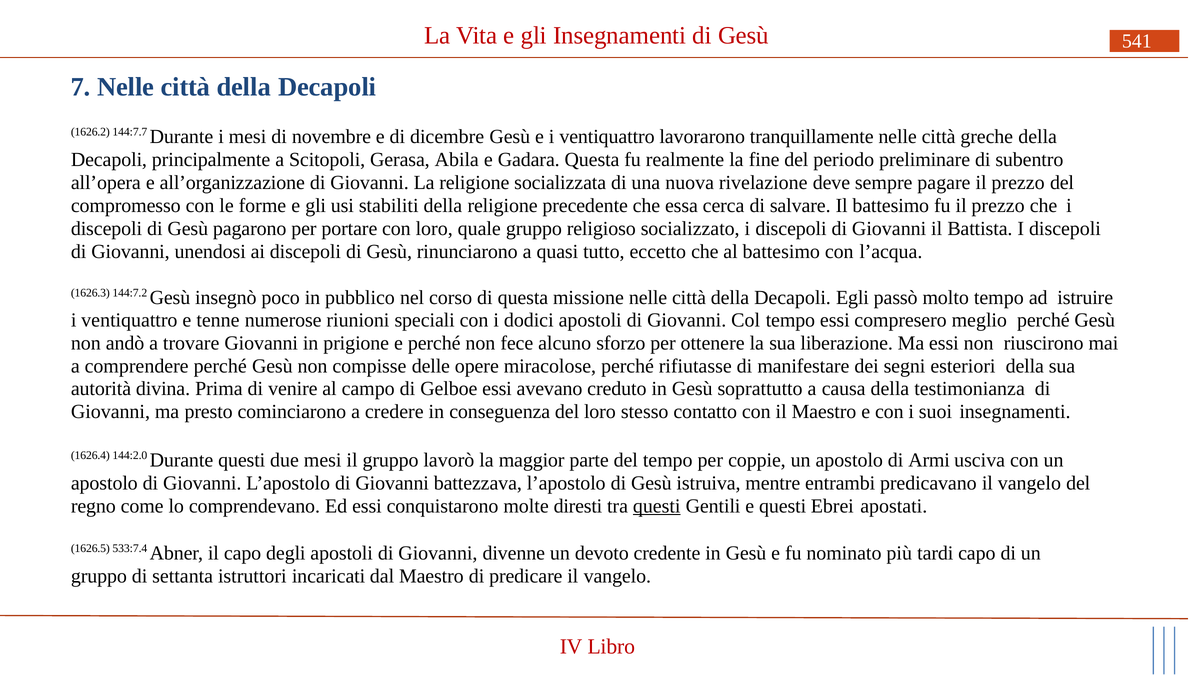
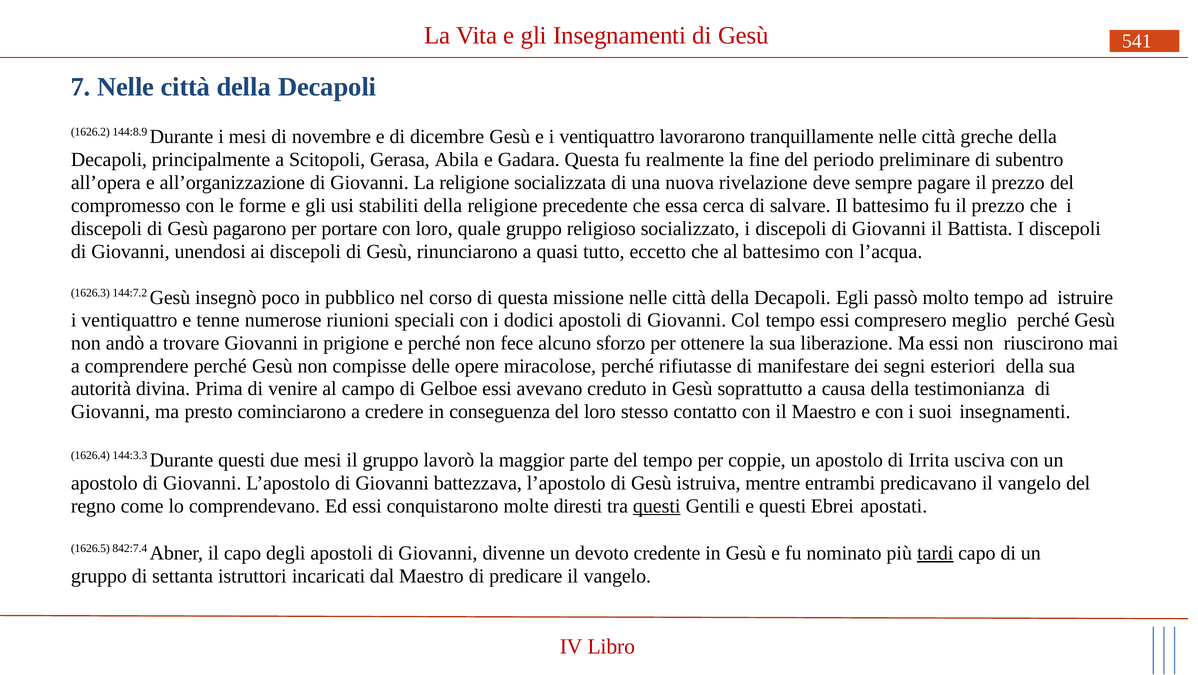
144:7.7: 144:7.7 -> 144:8.9
144:2.0: 144:2.0 -> 144:3.3
Armi: Armi -> Irrita
533:7.4: 533:7.4 -> 842:7.4
tardi underline: none -> present
